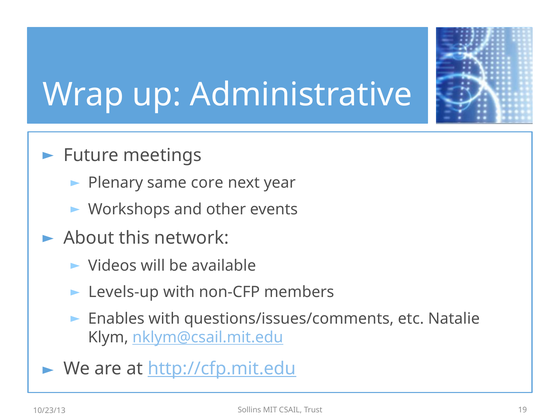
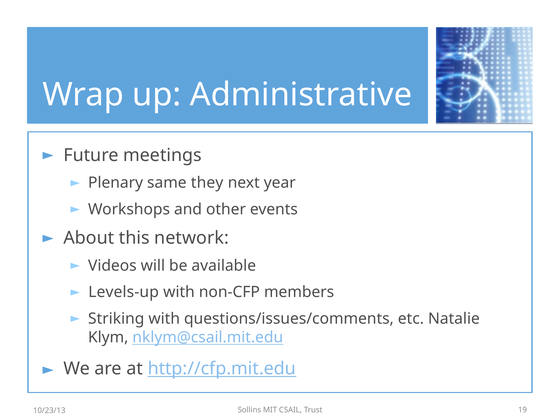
core: core -> they
Enables: Enables -> Striking
